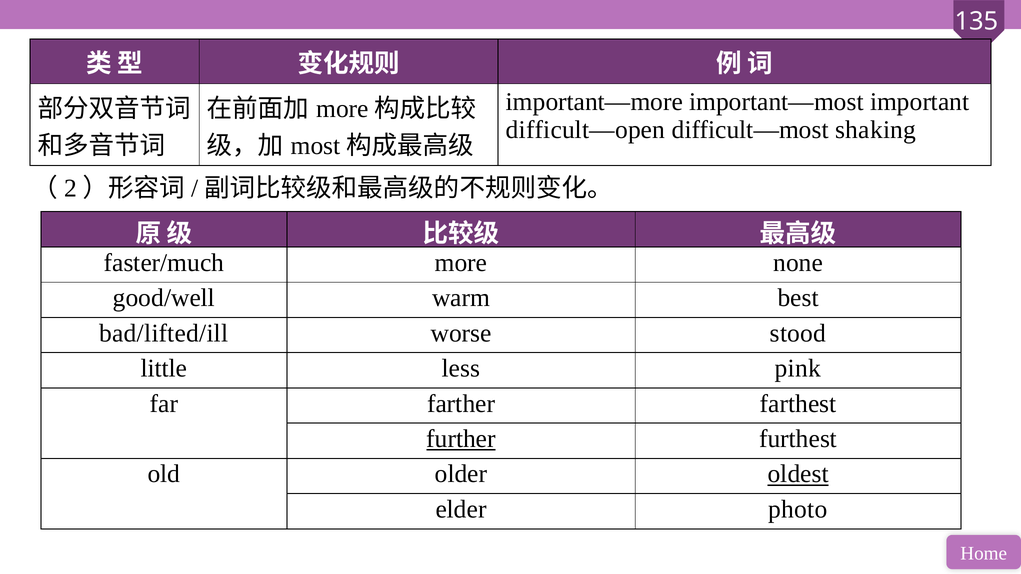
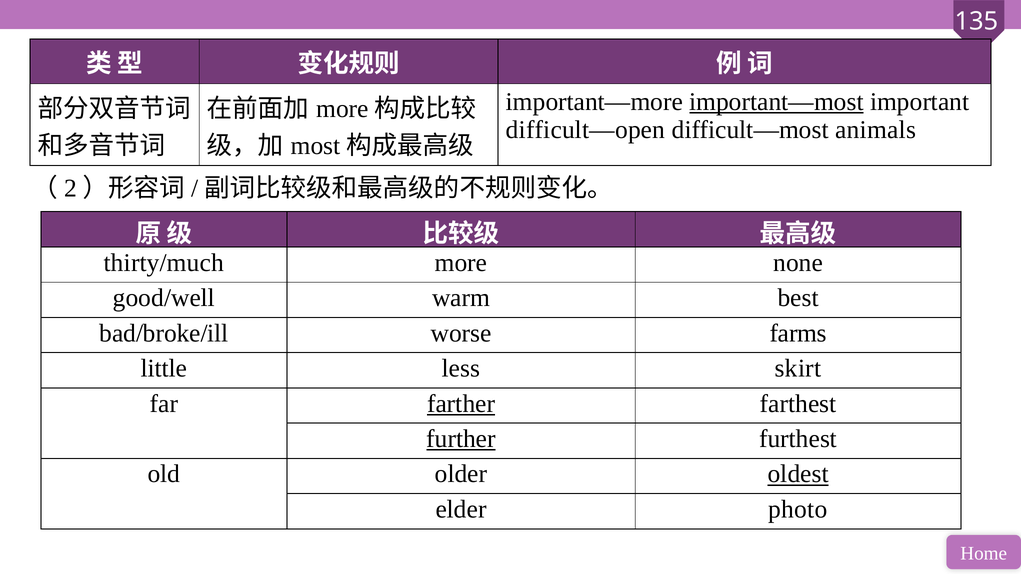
important—most underline: none -> present
shaking: shaking -> animals
faster/much: faster/much -> thirty/much
bad/lifted/ill: bad/lifted/ill -> bad/broke/ill
stood: stood -> farms
pink: pink -> skirt
farther underline: none -> present
